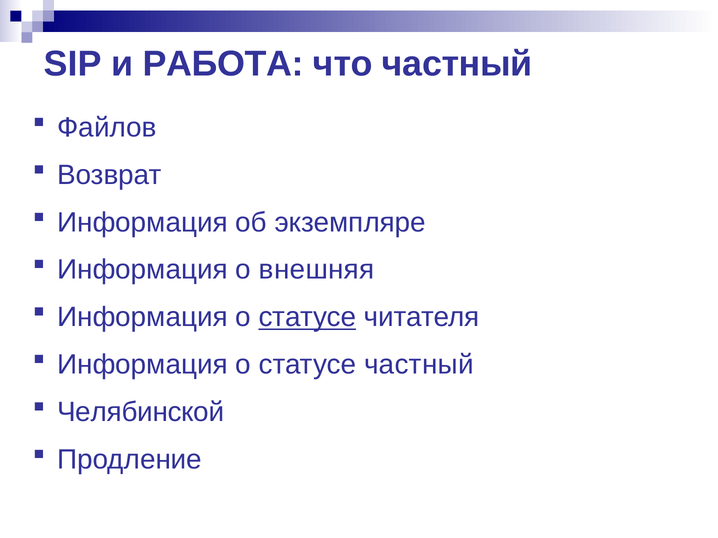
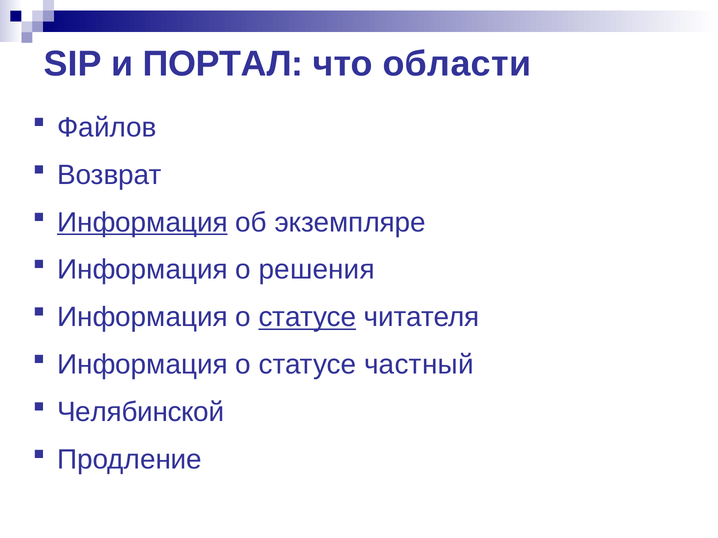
РАБОТА: РАБОТА -> ПОРТАЛ
что частный: частный -> области
Информация at (142, 223) underline: none -> present
внешняя: внешняя -> решения
